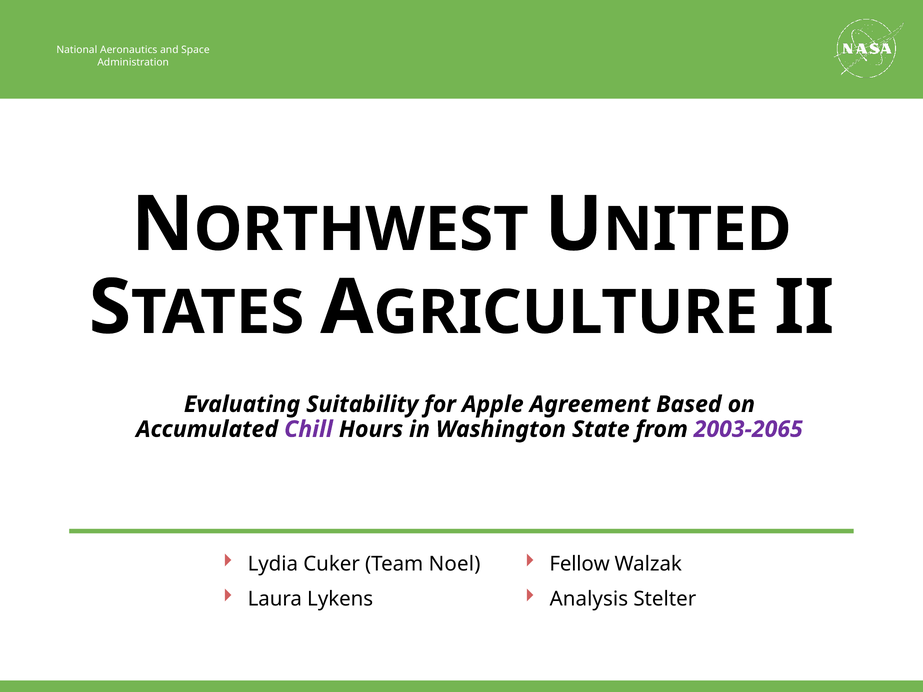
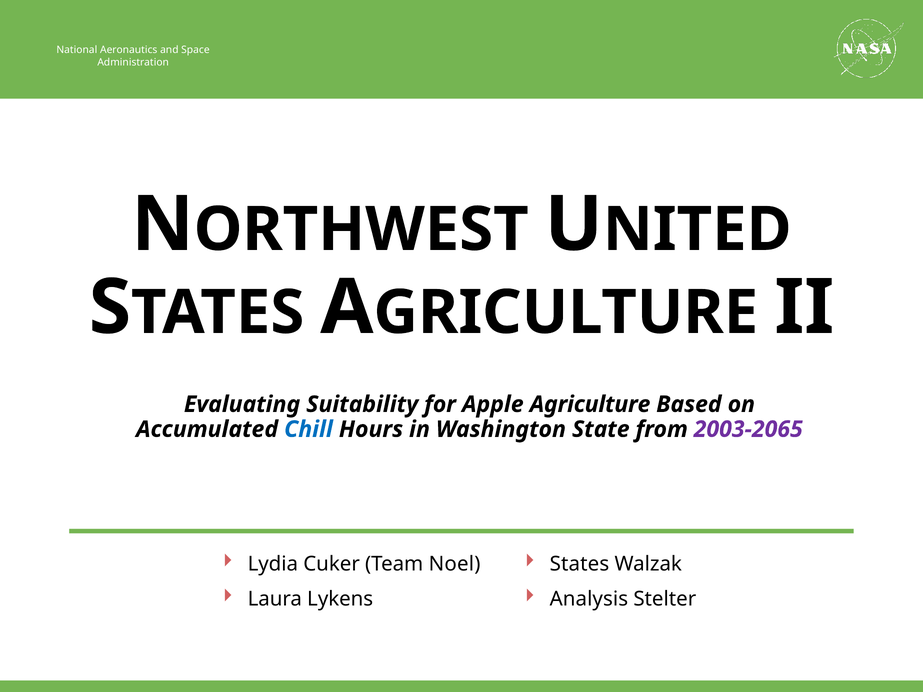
Agreement: Agreement -> Agriculture
Chill colour: purple -> blue
Fellow: Fellow -> States
